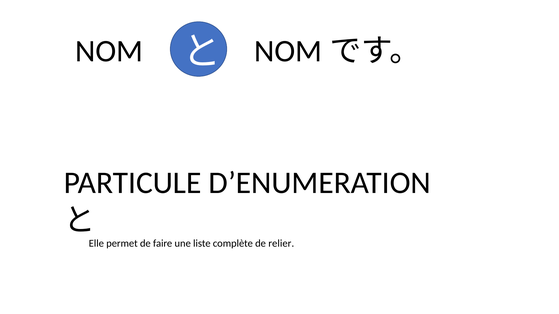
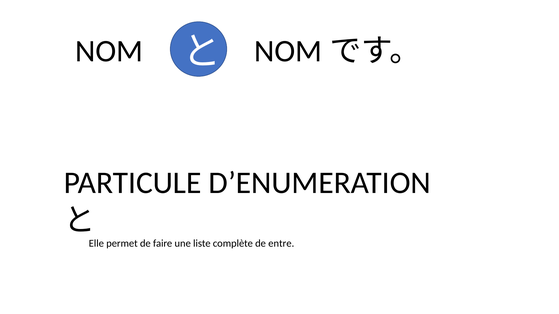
relier: relier -> entre
